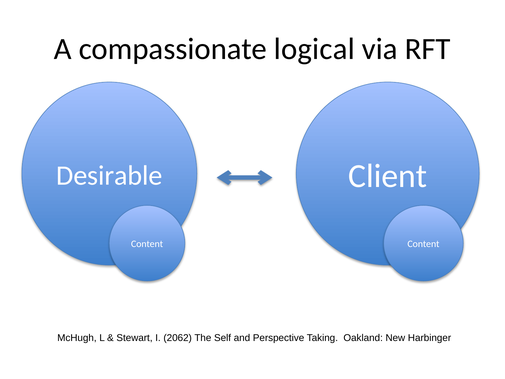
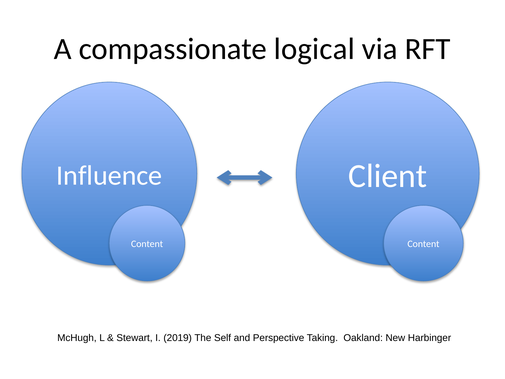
Desirable: Desirable -> Influence
2062: 2062 -> 2019
